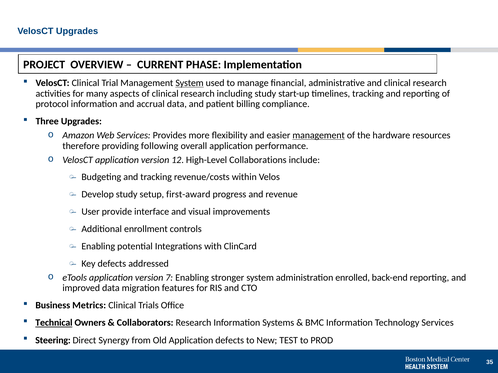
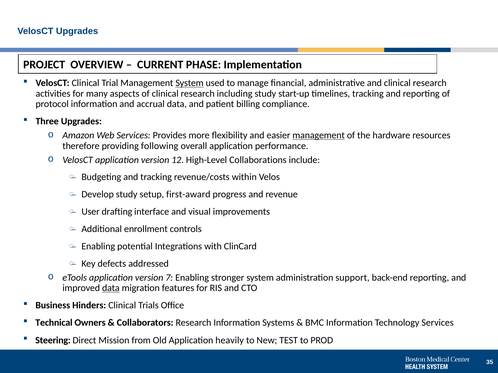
provide: provide -> drafting
enrolled: enrolled -> support
data at (111, 288) underline: none -> present
Metrics: Metrics -> Hinders
Technical underline: present -> none
Synergy: Synergy -> Mission
Application defects: defects -> heavily
